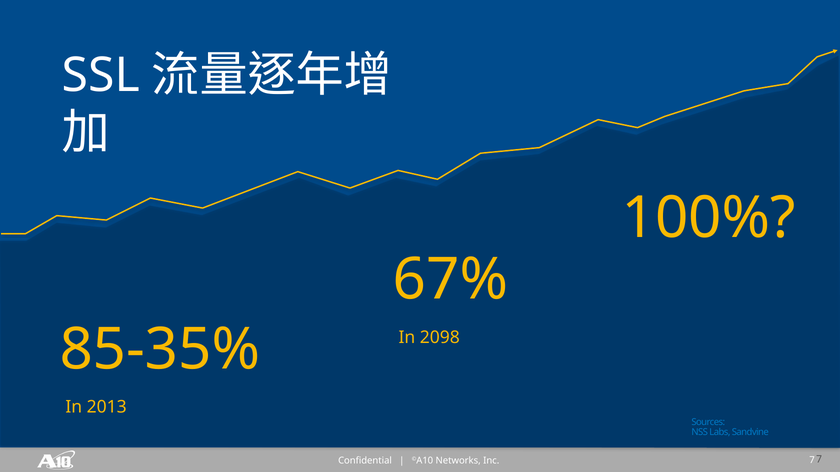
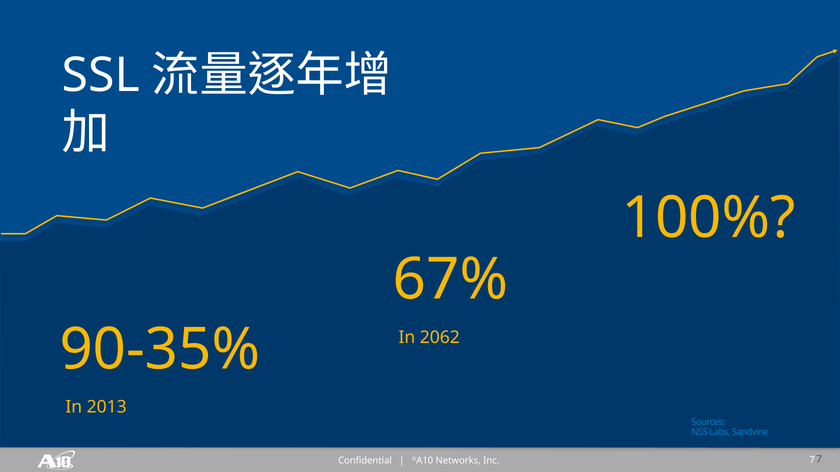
2098: 2098 -> 2062
85-35%: 85-35% -> 90-35%
